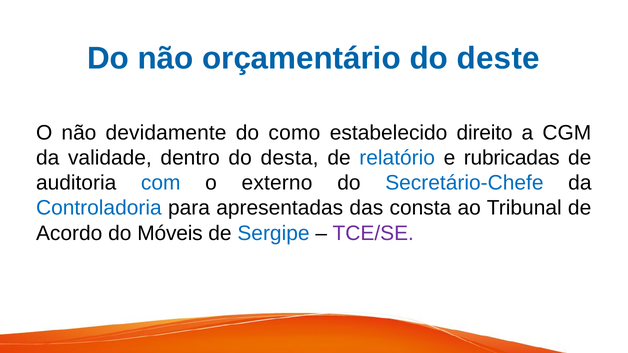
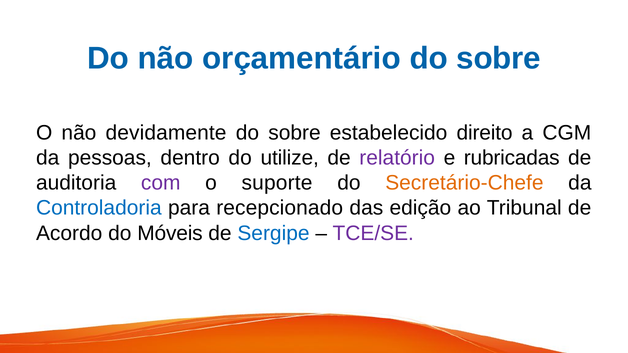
deste at (498, 58): deste -> sobre
como at (294, 133): como -> sobre
validade: validade -> pessoas
desta: desta -> utilize
relatório colour: blue -> purple
com colour: blue -> purple
externo: externo -> suporte
Secretário-Chefe colour: blue -> orange
apresentadas: apresentadas -> recepcionado
consta: consta -> edição
